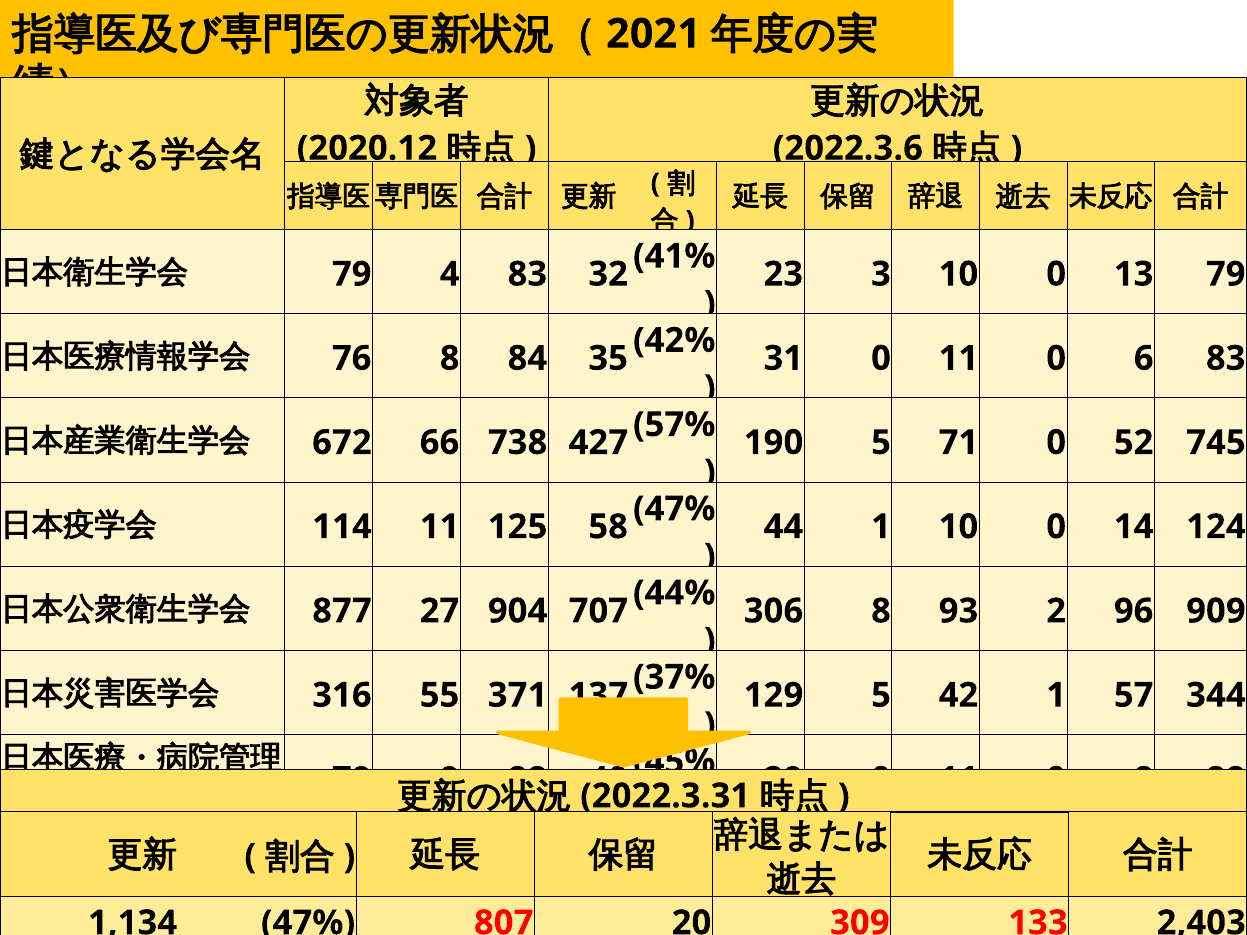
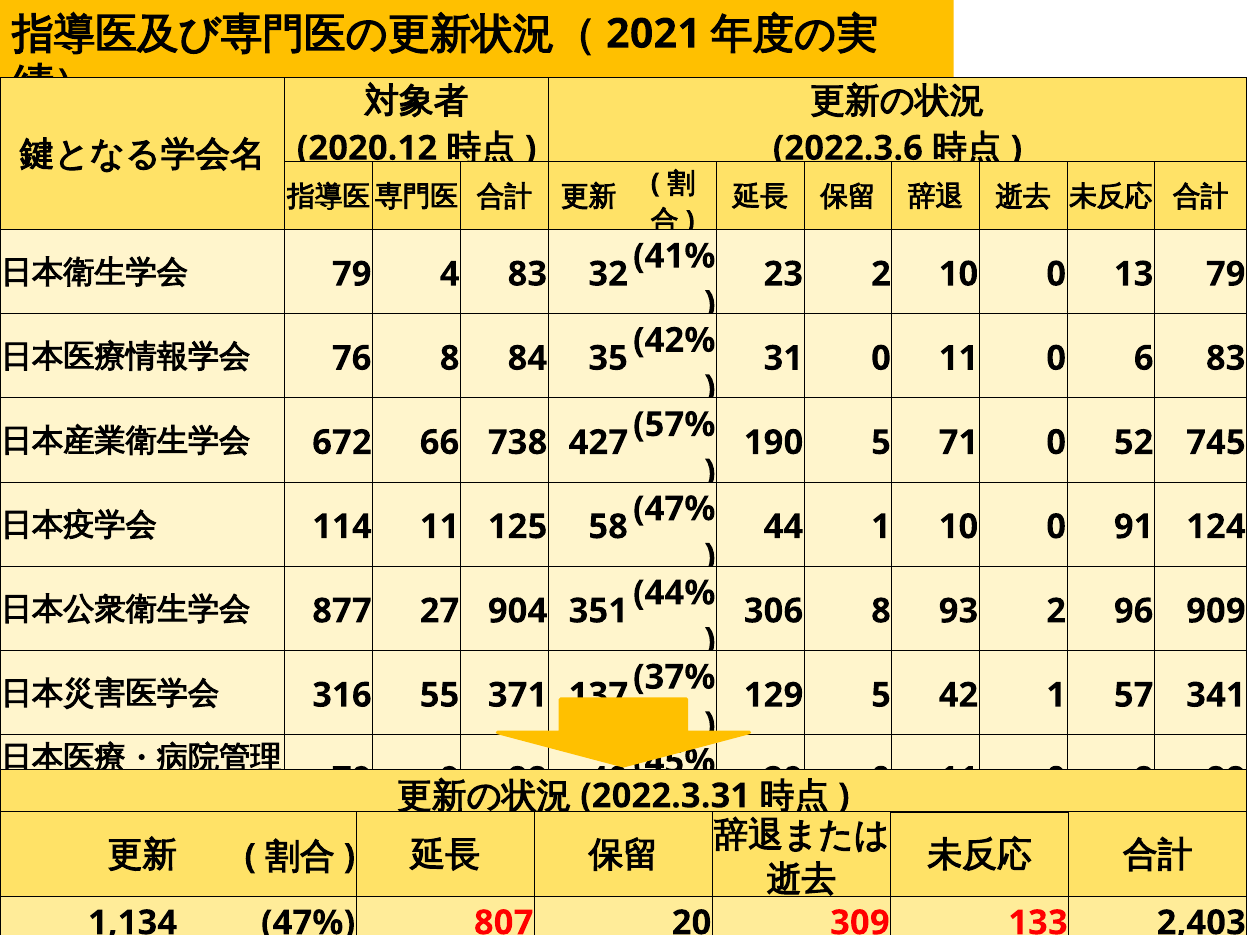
23 3: 3 -> 2
14: 14 -> 91
707: 707 -> 351
344: 344 -> 341
